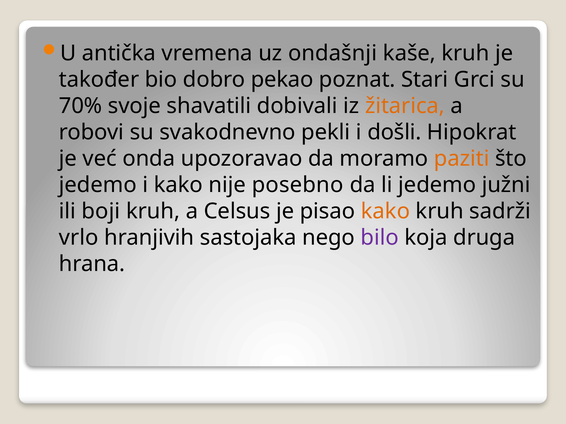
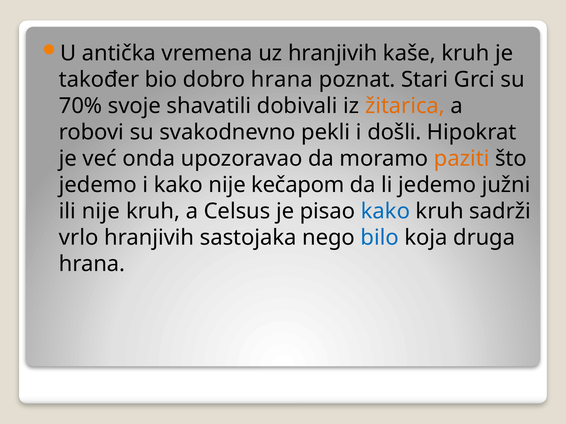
uz ondašnji: ondašnji -> hranjivih
dobro pekao: pekao -> hrana
posebno: posebno -> kečapom
ili boji: boji -> nije
kako at (385, 211) colour: orange -> blue
bilo colour: purple -> blue
